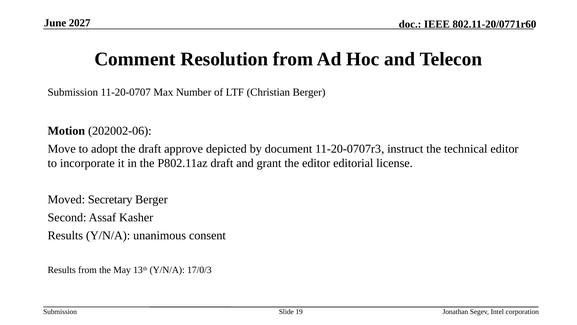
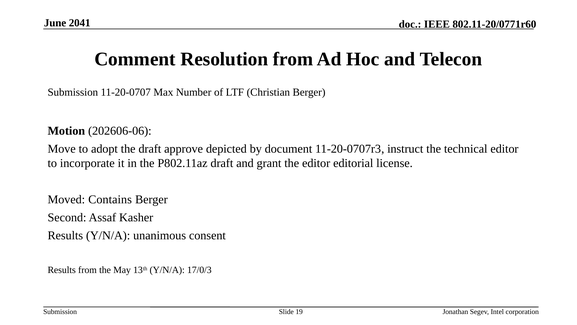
2027: 2027 -> 2041
202002-06: 202002-06 -> 202606-06
Secretary: Secretary -> Contains
